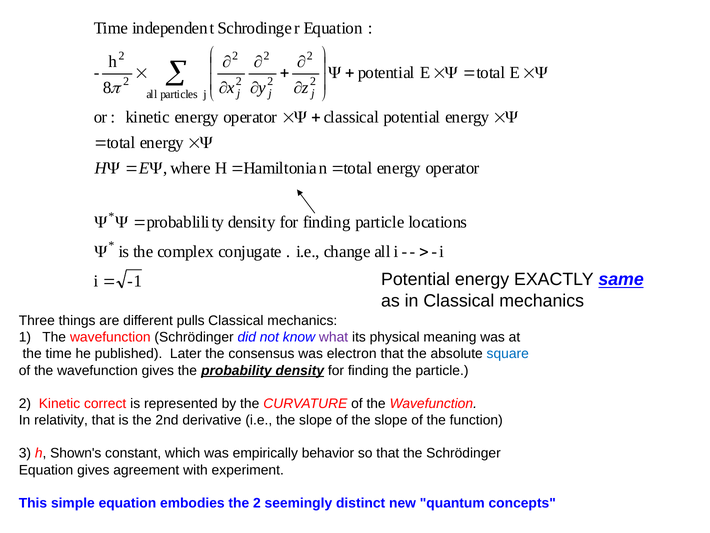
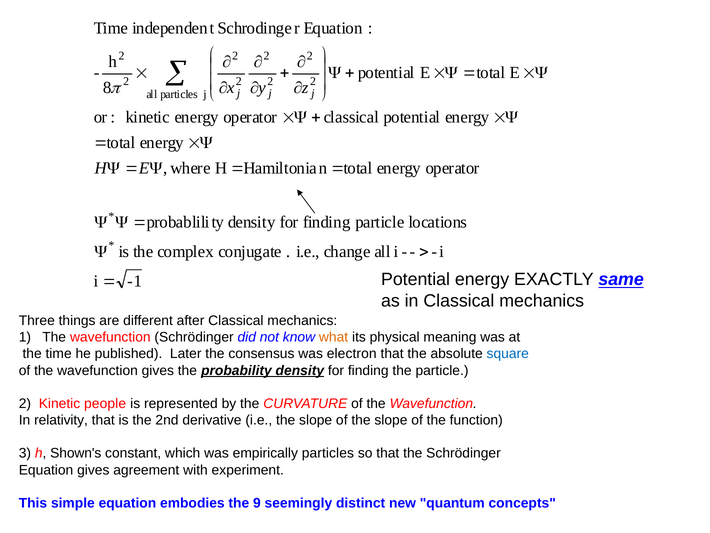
pulls: pulls -> after
what colour: purple -> orange
correct: correct -> people
empirically behavior: behavior -> particles
the 2: 2 -> 9
